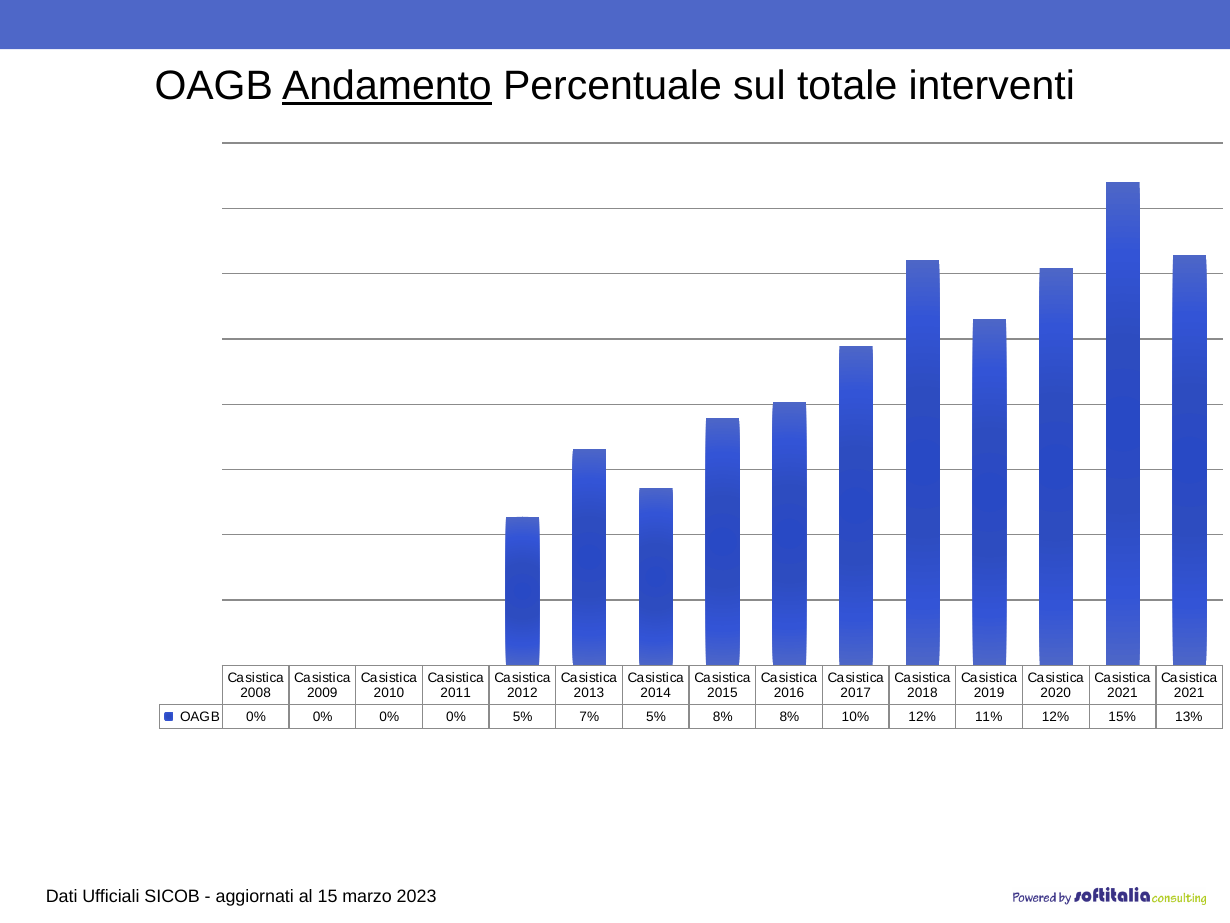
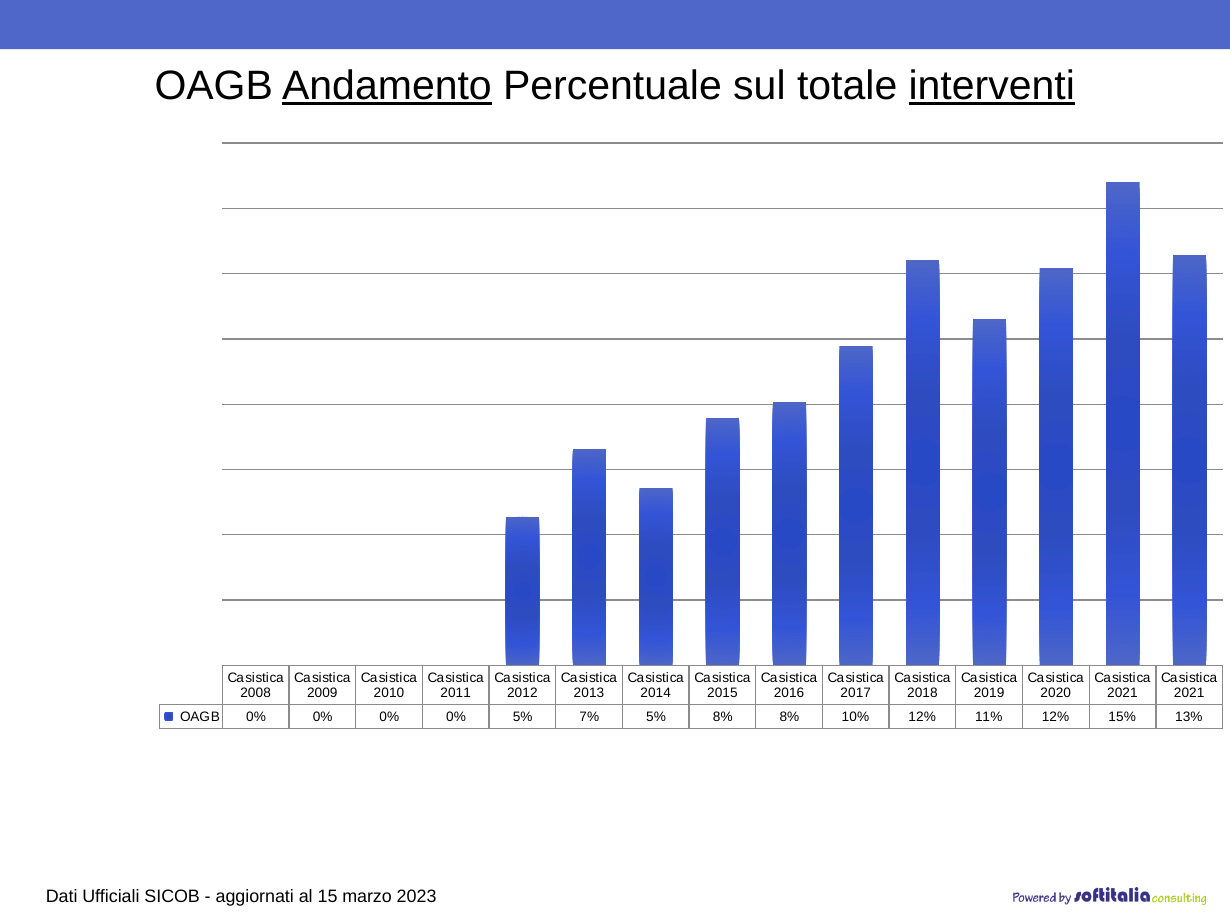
interventi underline: none -> present
